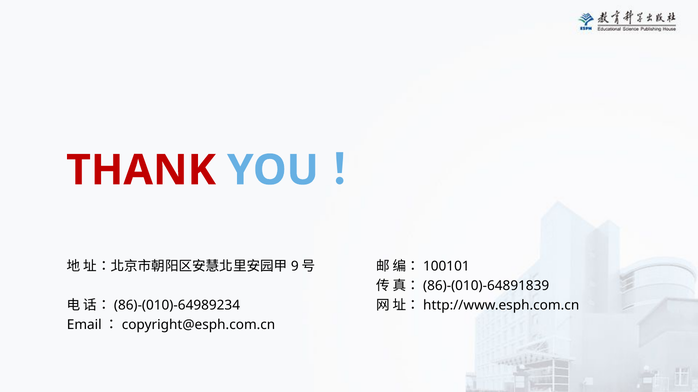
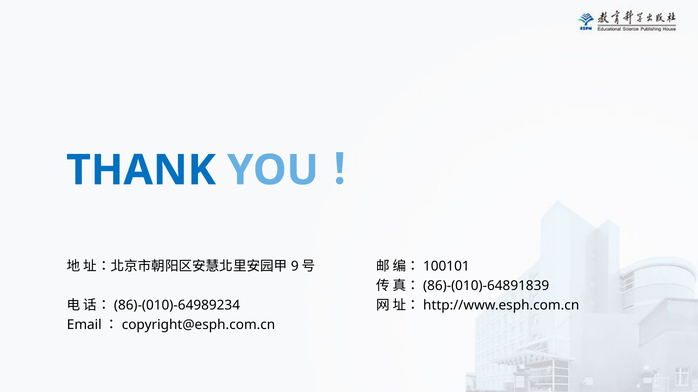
THANK colour: red -> blue
